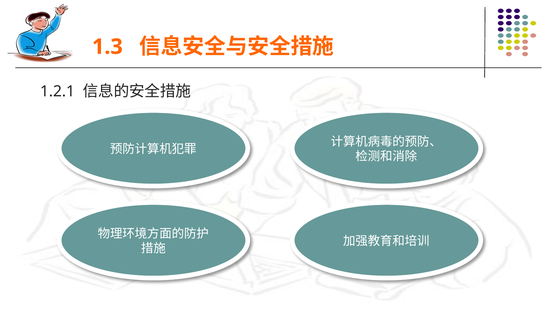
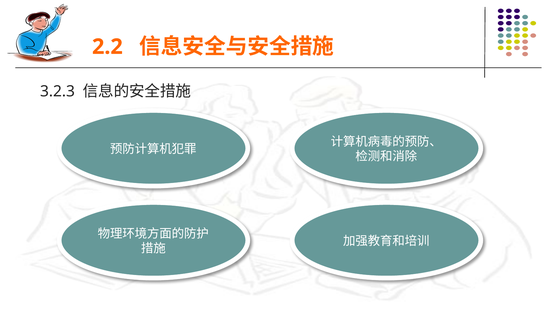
1.3: 1.3 -> 2.2
1.2.1: 1.2.1 -> 3.2.3
